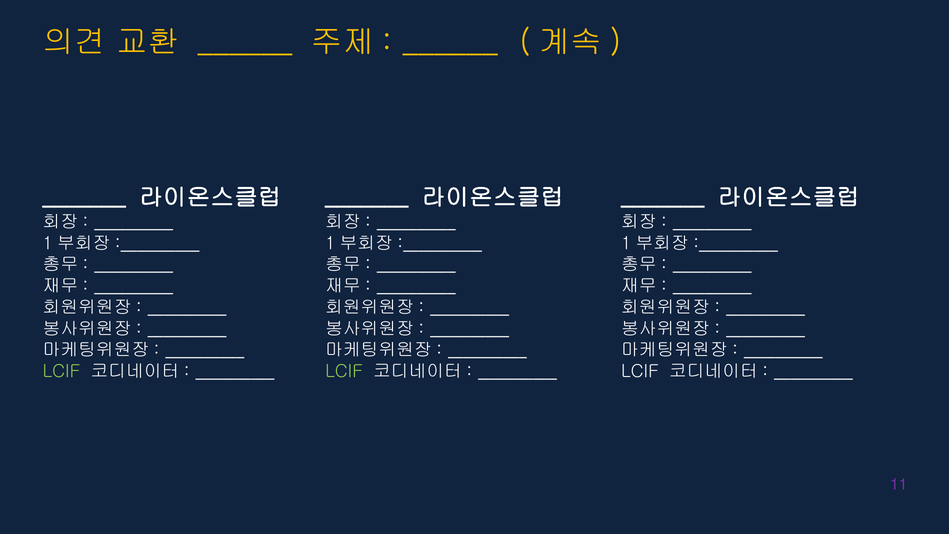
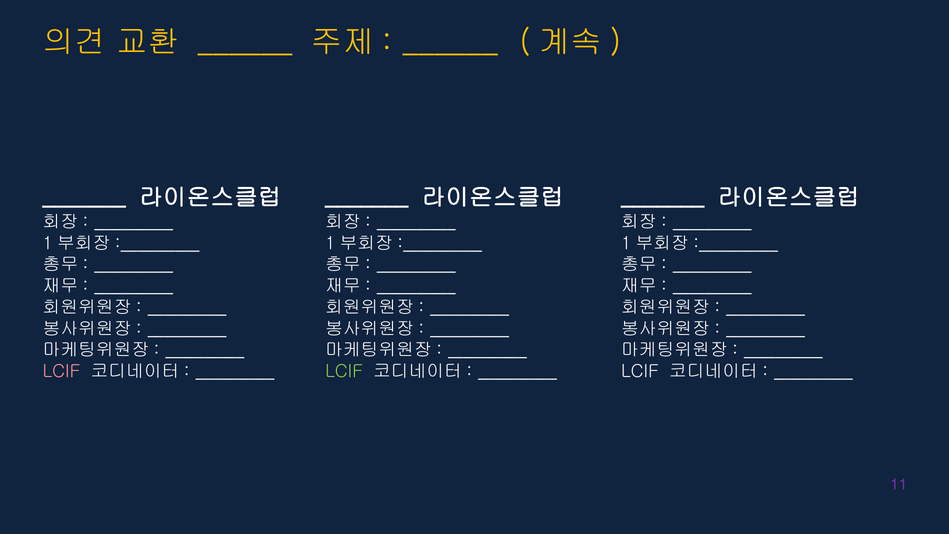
LCIF at (61, 371) colour: light green -> pink
